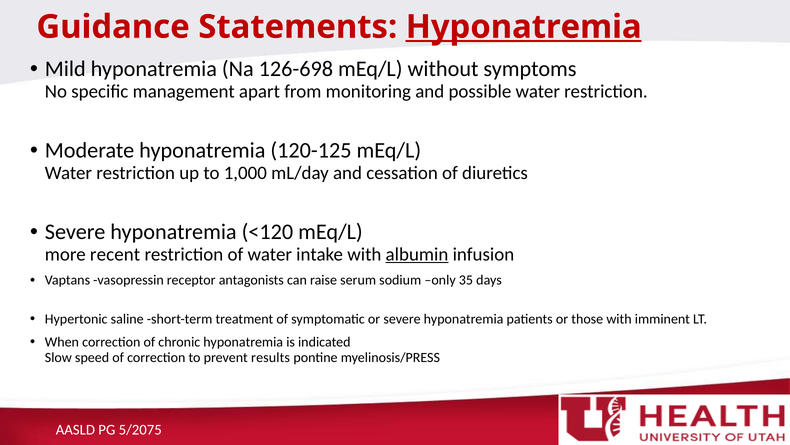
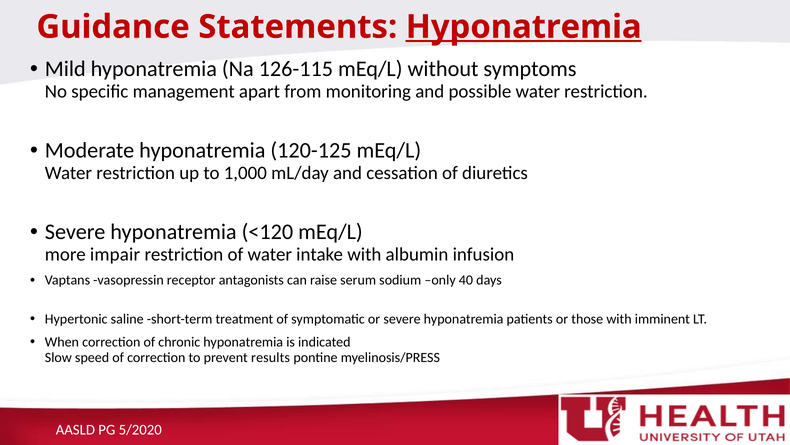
126-698: 126-698 -> 126-115
recent: recent -> impair
albumin underline: present -> none
35: 35 -> 40
5/2075: 5/2075 -> 5/2020
